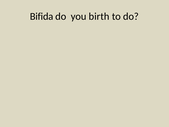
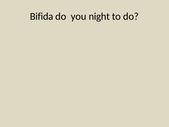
birth: birth -> night
